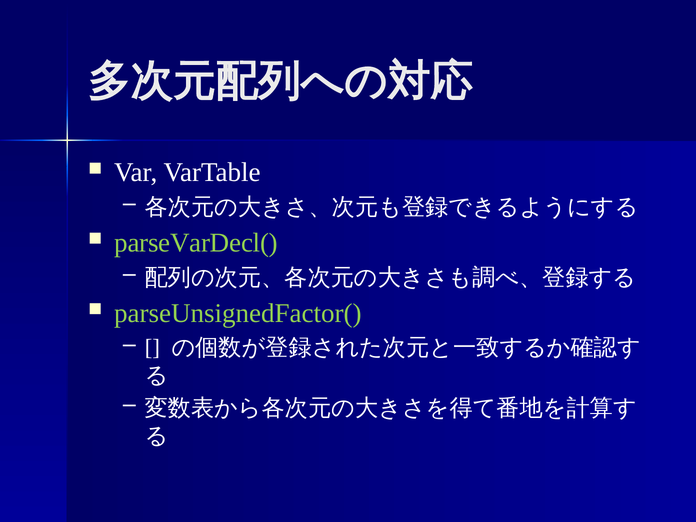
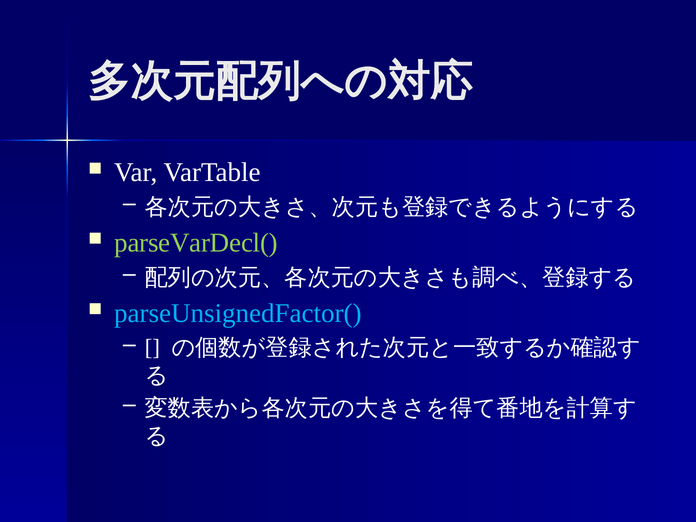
parseUnsignedFactor( colour: light green -> light blue
